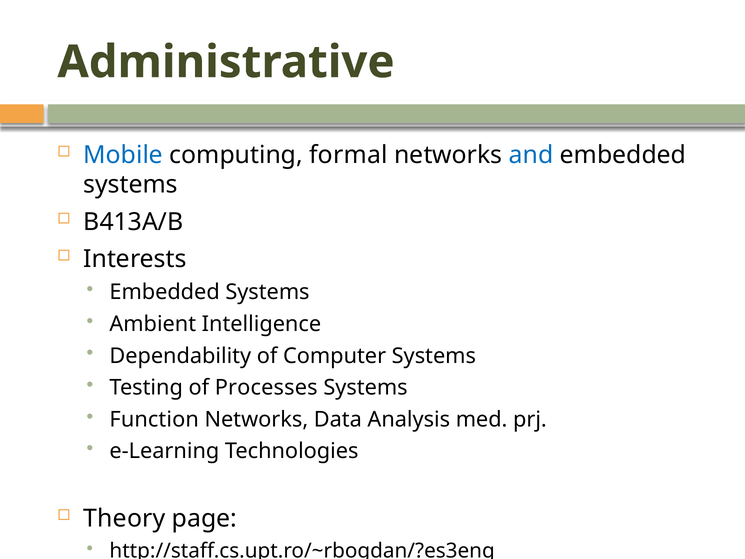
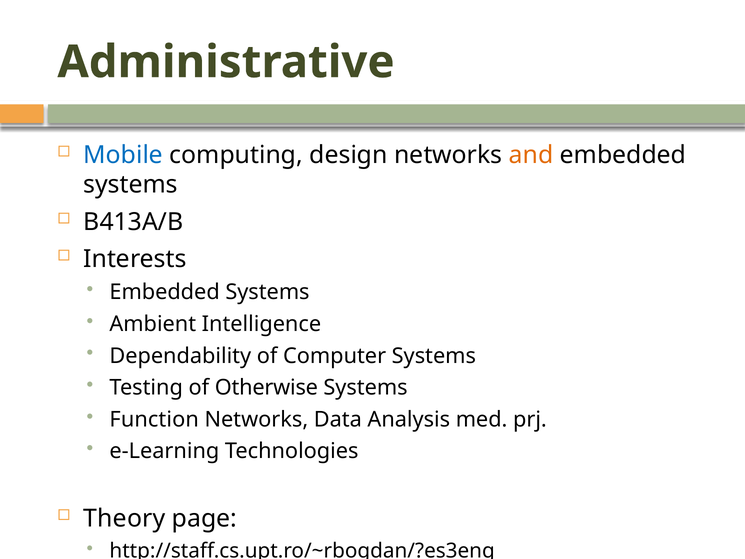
formal: formal -> design
and colour: blue -> orange
Processes: Processes -> Otherwise
